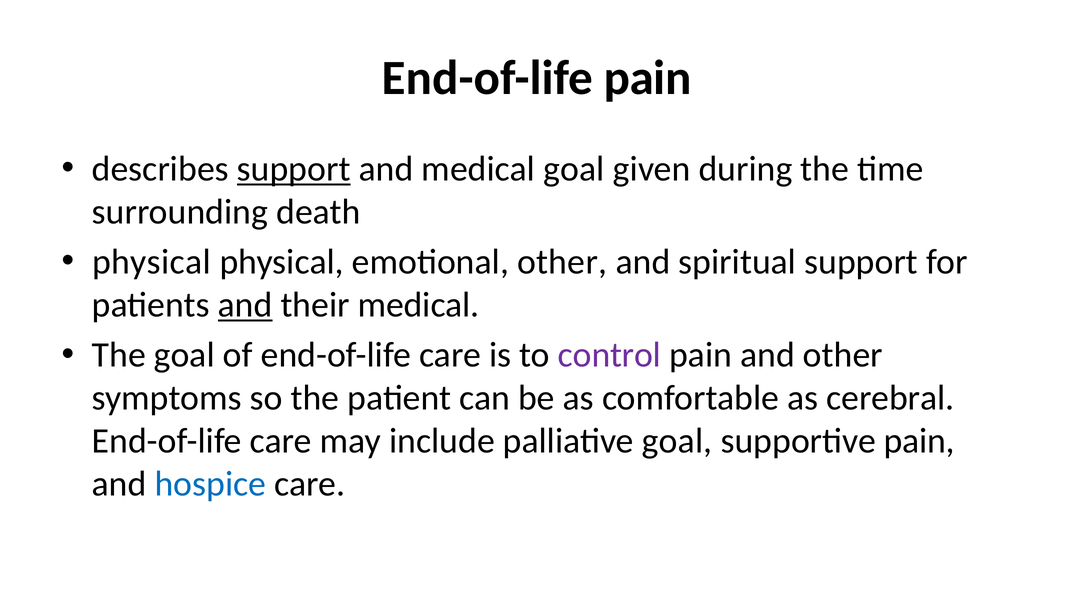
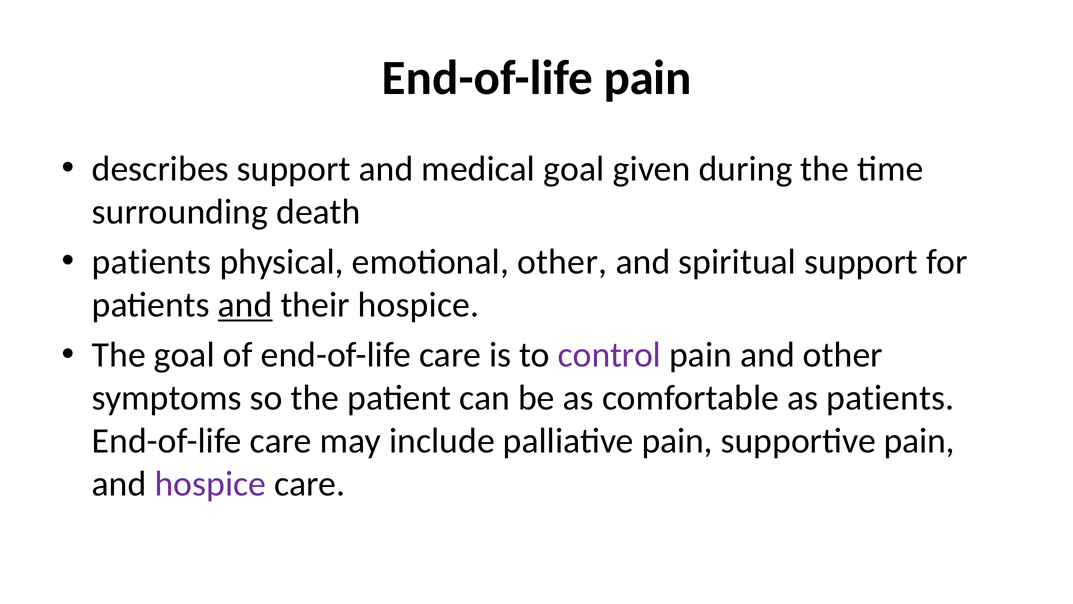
support at (294, 169) underline: present -> none
physical at (152, 262): physical -> patients
their medical: medical -> hospice
as cerebral: cerebral -> patients
palliative goal: goal -> pain
hospice at (210, 484) colour: blue -> purple
